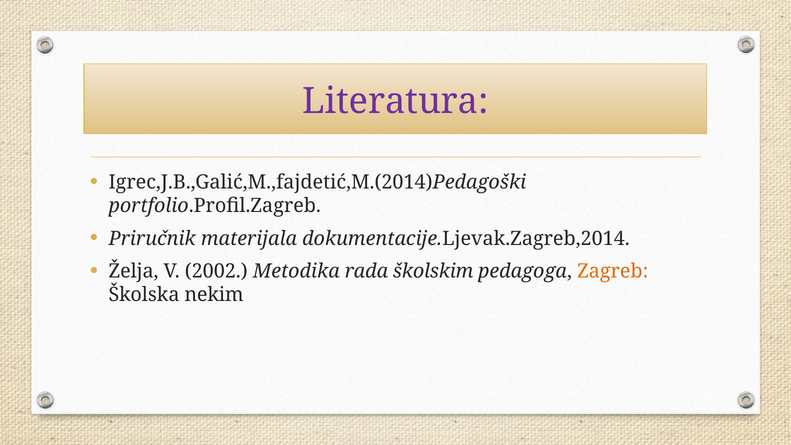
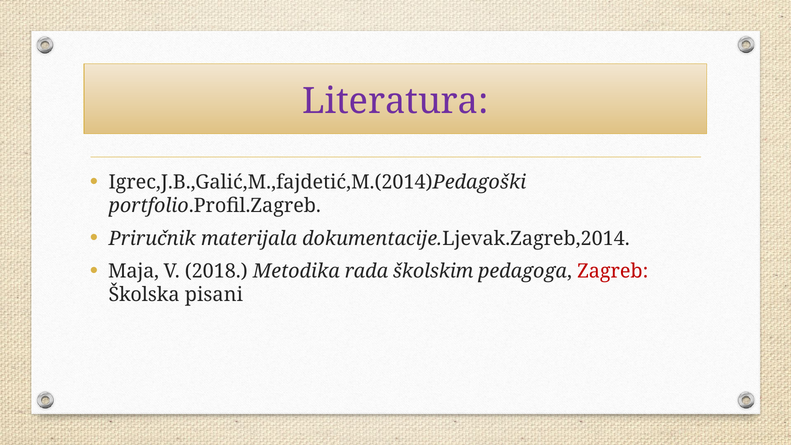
Želja: Želja -> Maja
2002: 2002 -> 2018
Zagreb colour: orange -> red
nekim: nekim -> pisani
